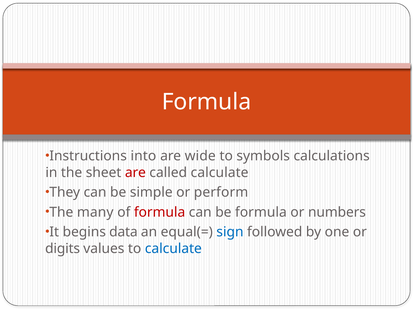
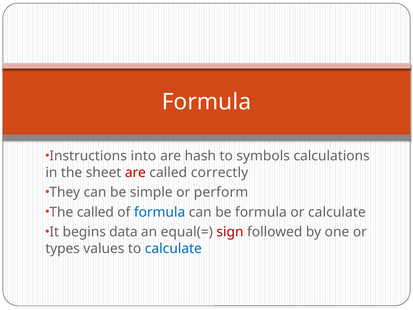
wide: wide -> hash
called calculate: calculate -> correctly
The many: many -> called
formula at (160, 212) colour: red -> blue
or numbers: numbers -> calculate
sign colour: blue -> red
digits: digits -> types
